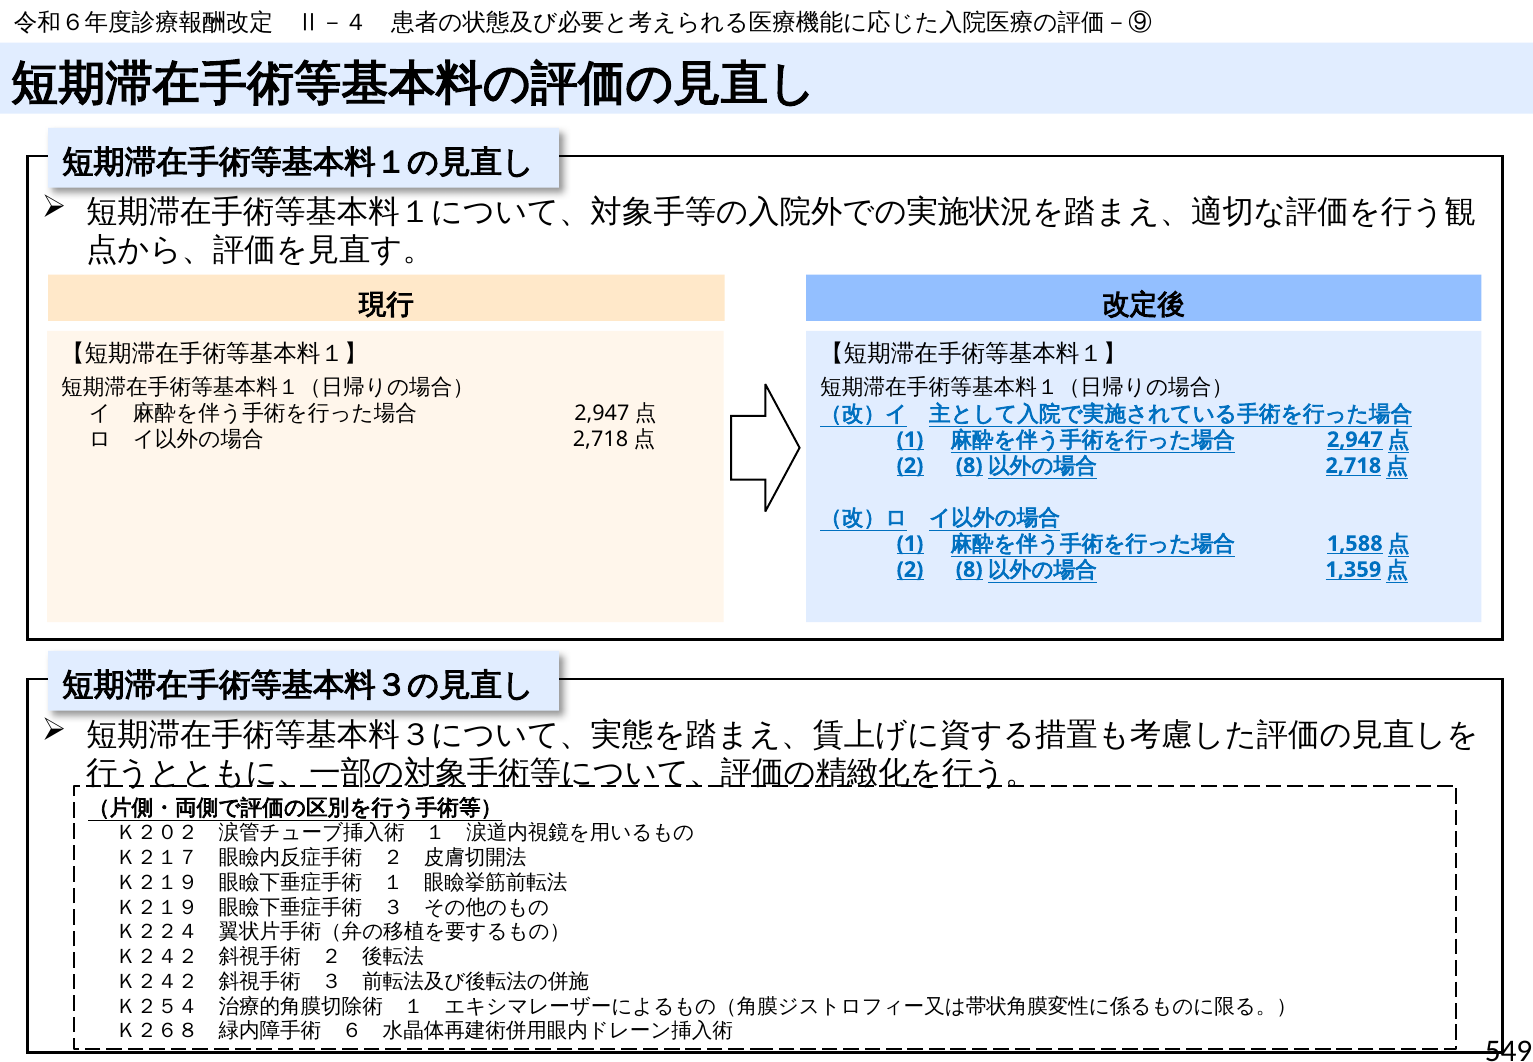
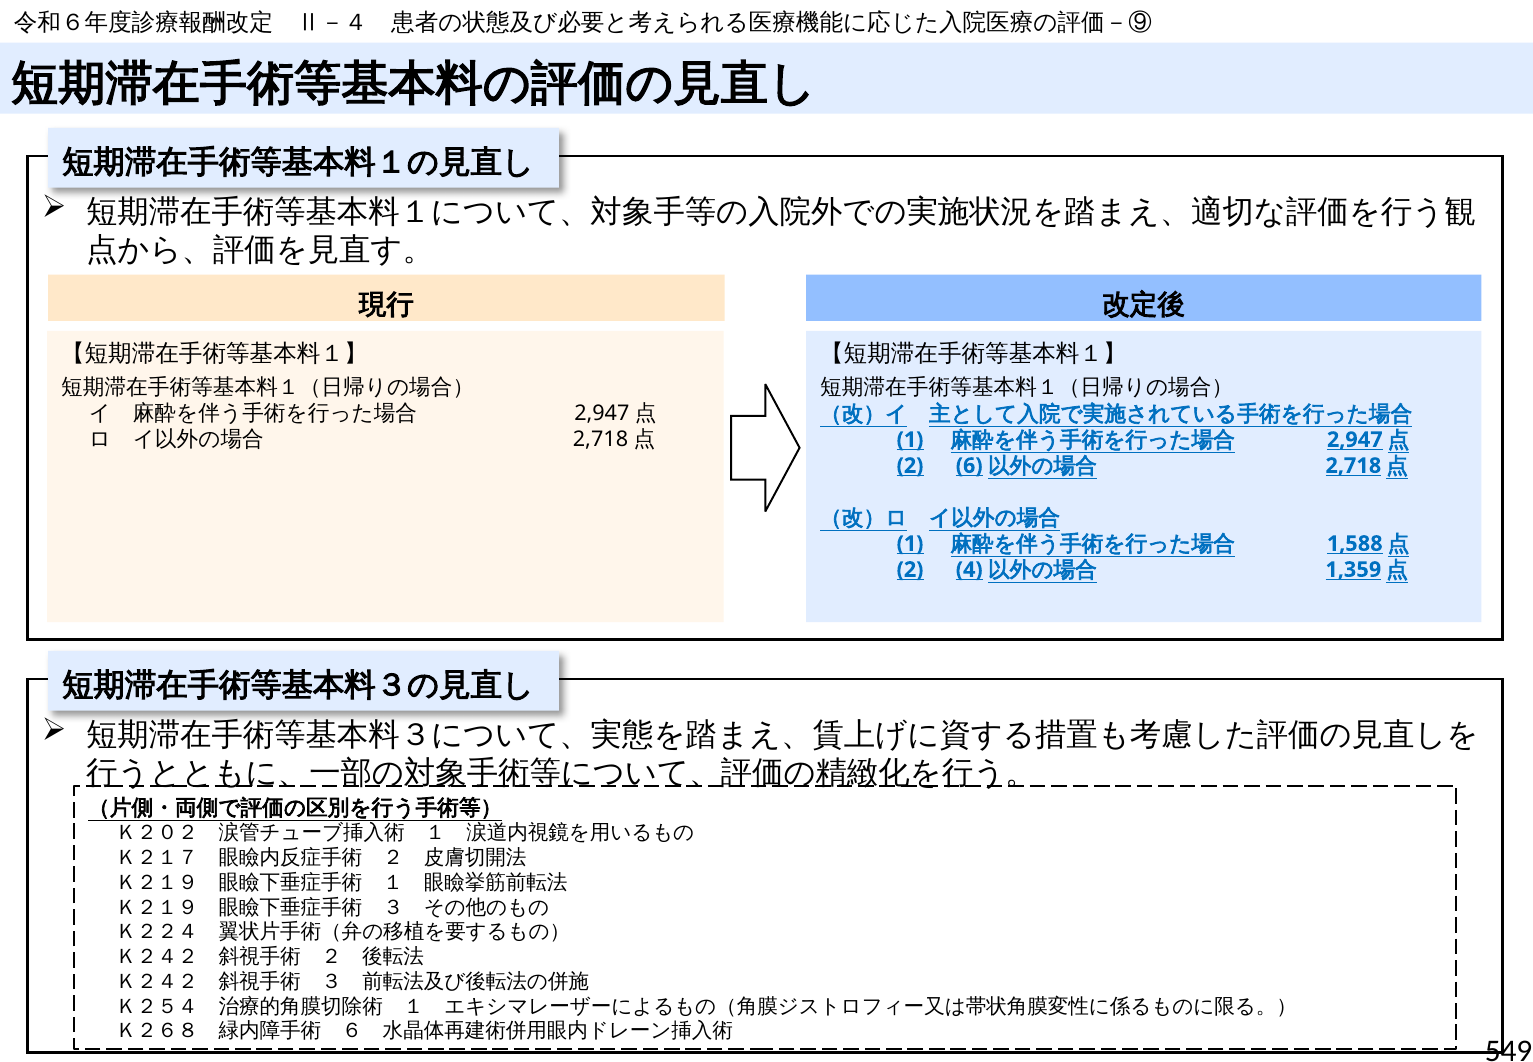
8 at (969, 465): 8 -> 6
8 at (969, 569): 8 -> 4
